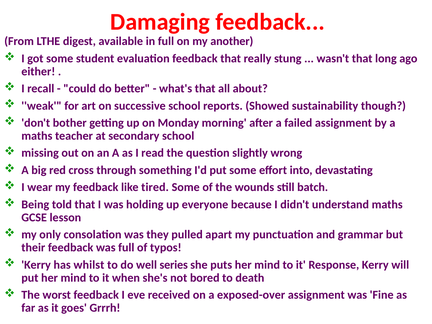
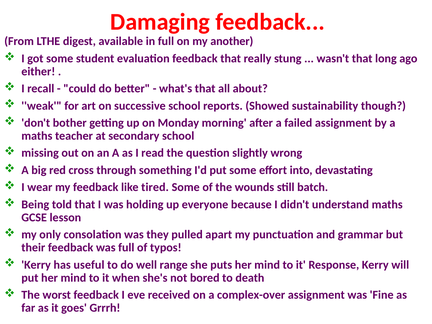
whilst: whilst -> useful
series: series -> range
exposed-over: exposed-over -> complex-over
